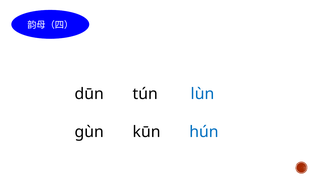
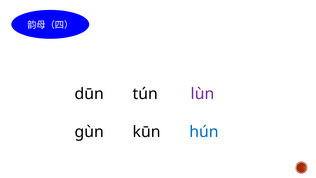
lùn colour: blue -> purple
